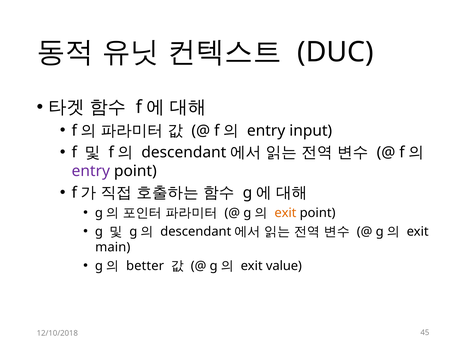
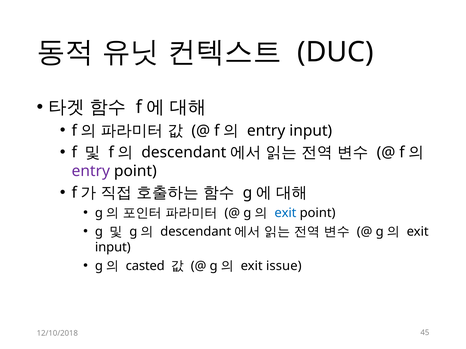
exit at (285, 213) colour: orange -> blue
main at (113, 248): main -> input
better: better -> casted
value: value -> issue
